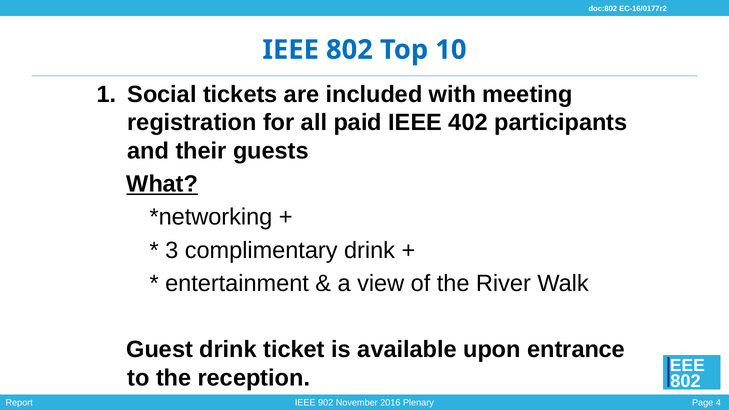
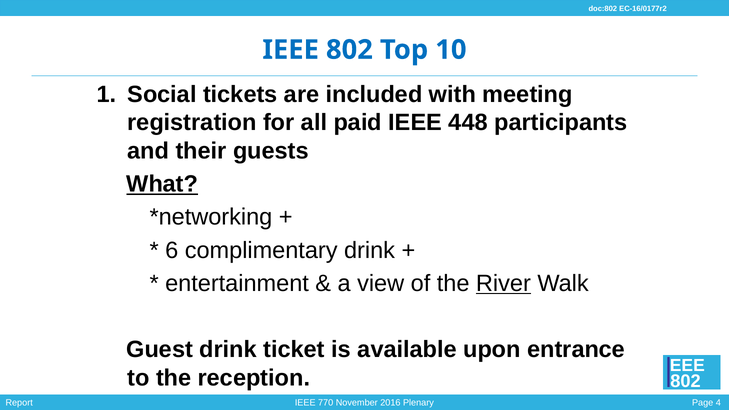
402: 402 -> 448
3: 3 -> 6
River underline: none -> present
902: 902 -> 770
